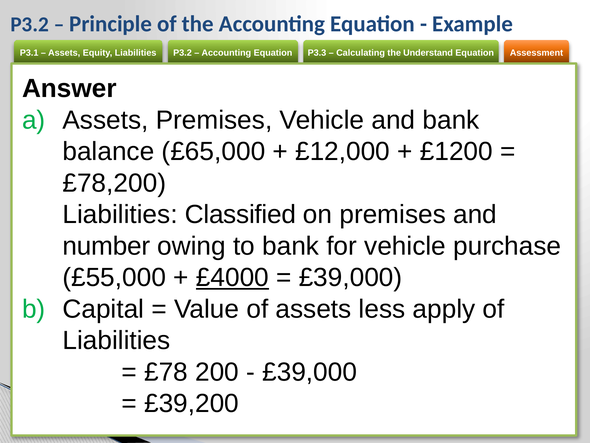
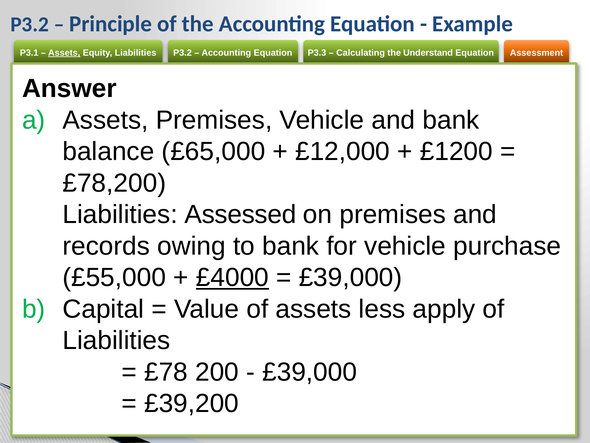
Assets at (64, 53) underline: none -> present
Classified: Classified -> Assessed
number: number -> records
